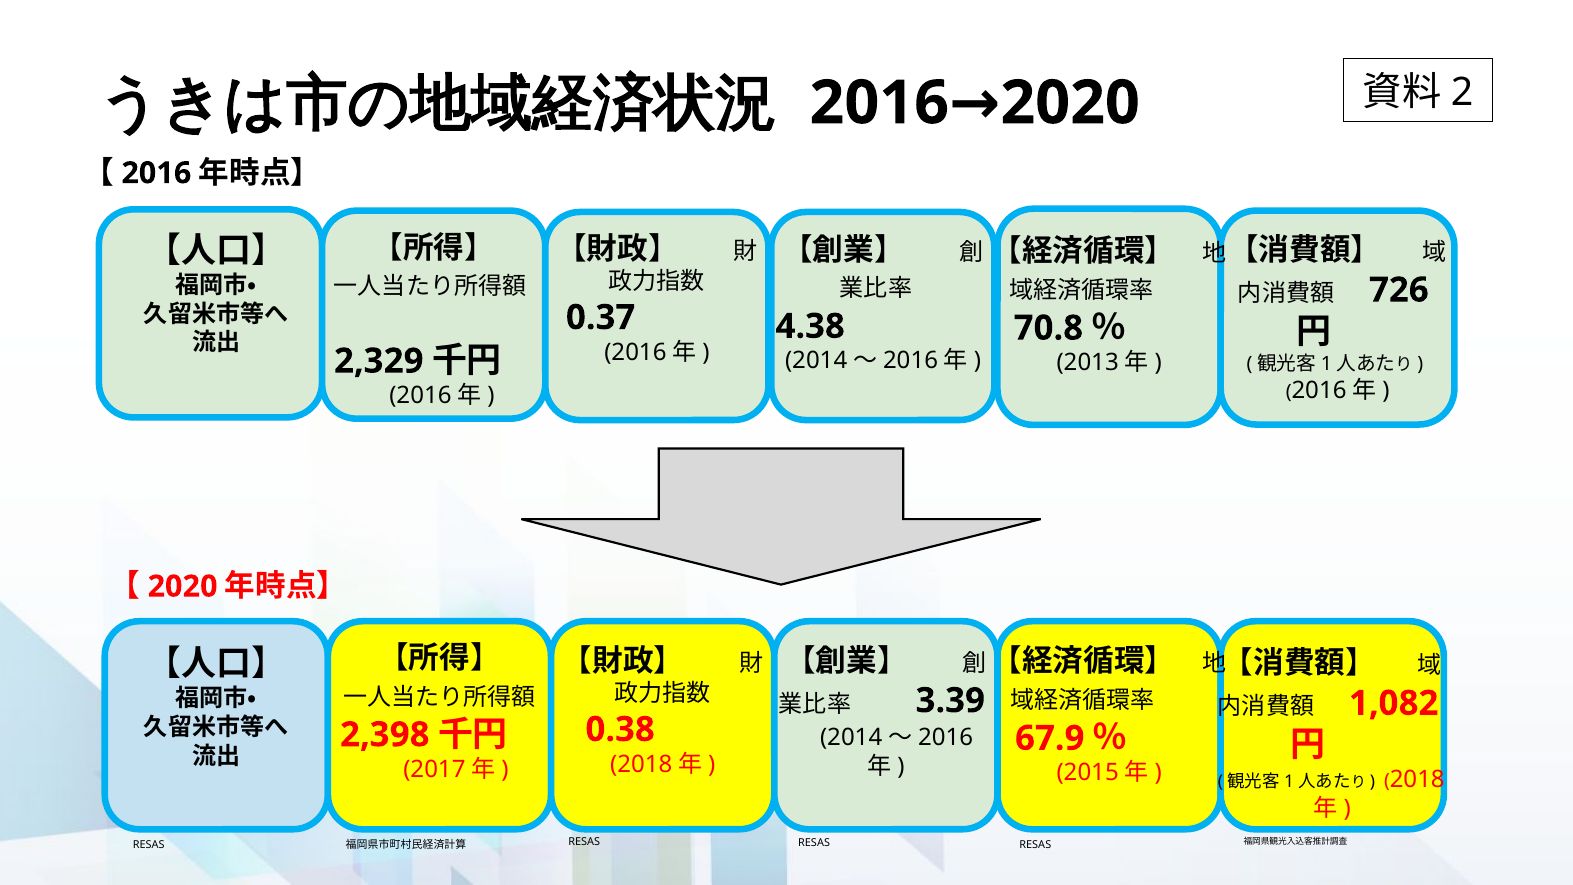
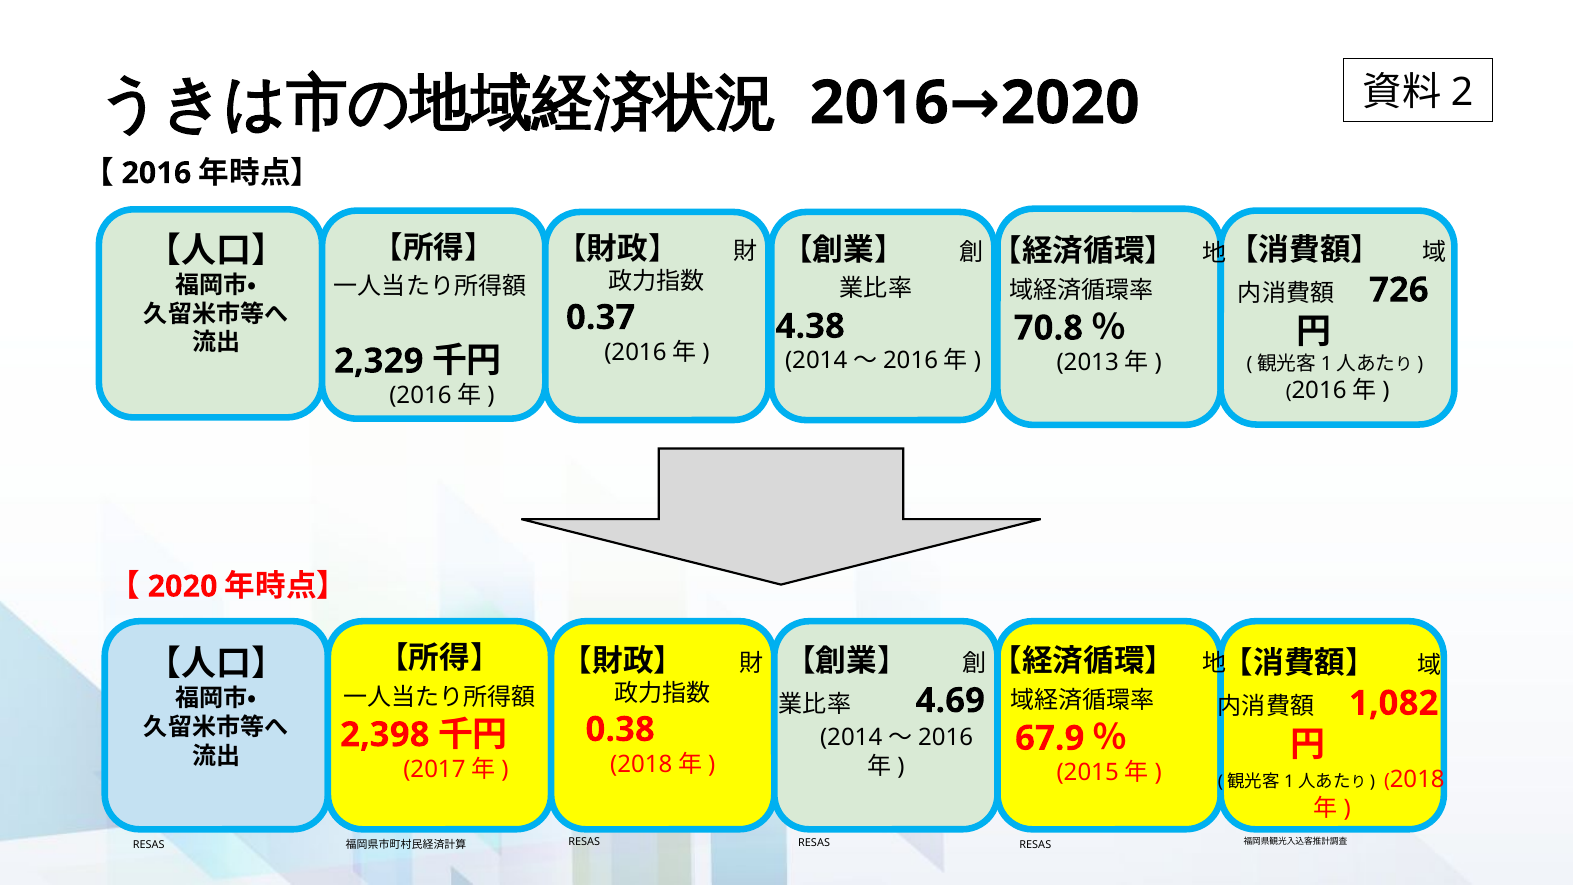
3.39: 3.39 -> 4.69
